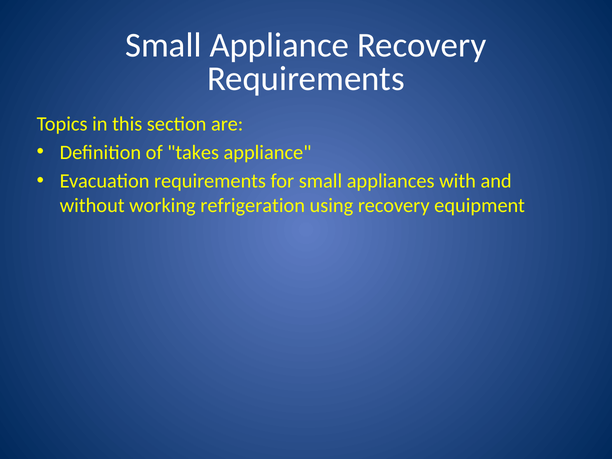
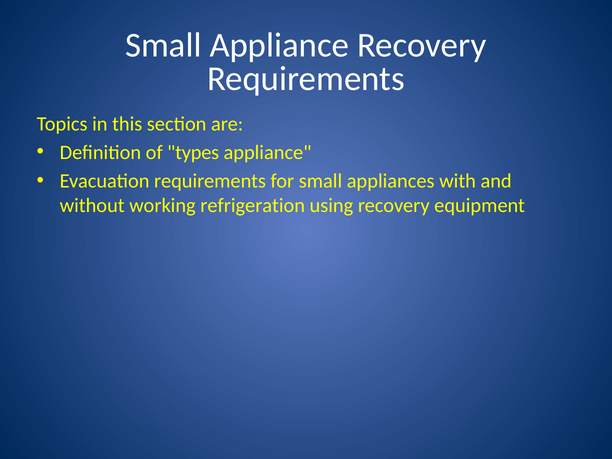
takes: takes -> types
